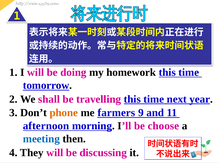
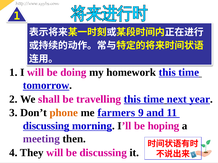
afternoon at (46, 126): afternoon -> discussing
choose: choose -> hoping
meeting colour: blue -> purple
